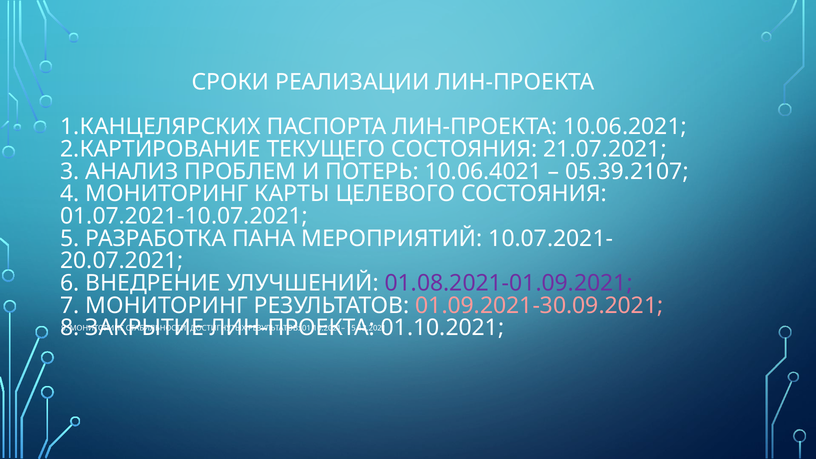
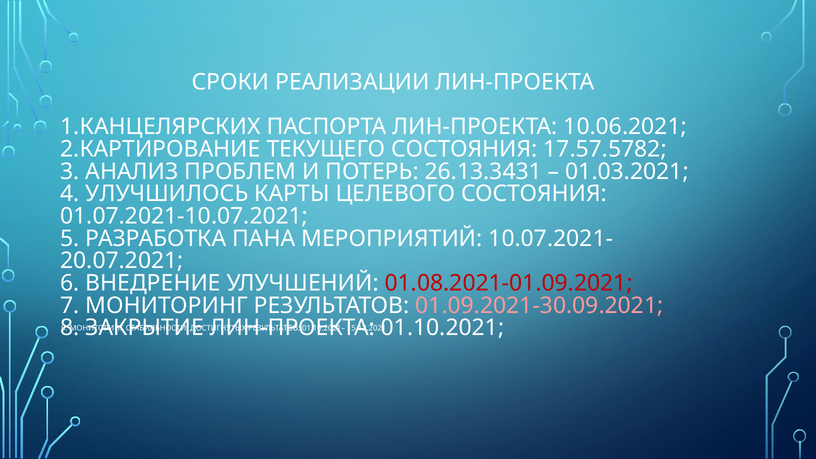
21.07.2021: 21.07.2021 -> 17.57.5782
10.06.4021: 10.06.4021 -> 26.13.3431
05.39.2107: 05.39.2107 -> 01.03.2021
4 МОНИТОРИНГ: МОНИТОРИНГ -> УЛУЧШИЛОСЬ
01.08.2021-01.09.2021 colour: purple -> red
